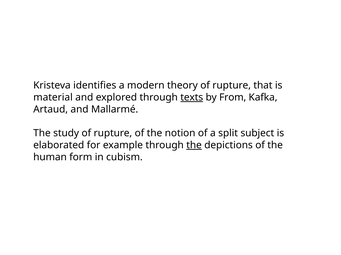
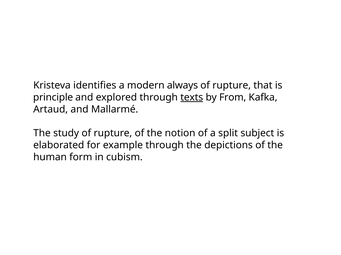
theory: theory -> always
material: material -> principle
the at (194, 146) underline: present -> none
